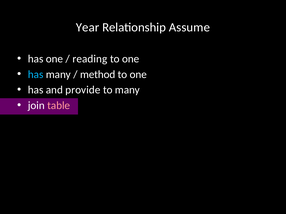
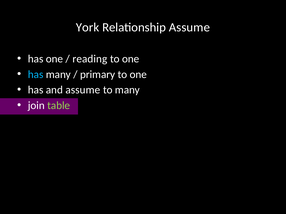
Year: Year -> York
method: method -> primary
and provide: provide -> assume
table colour: pink -> light green
